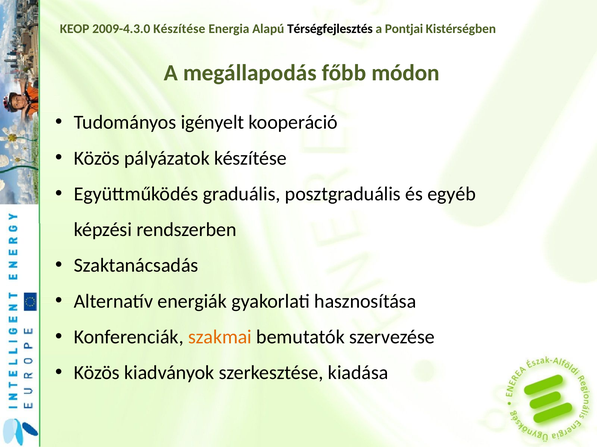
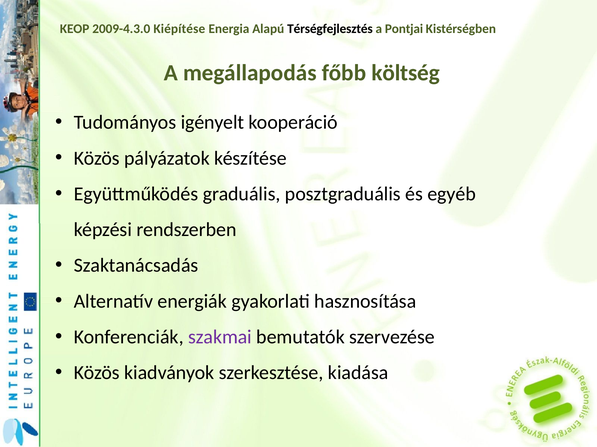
2009-4.3.0 Készítése: Készítése -> Kiépítése
módon: módon -> költség
szakmai colour: orange -> purple
